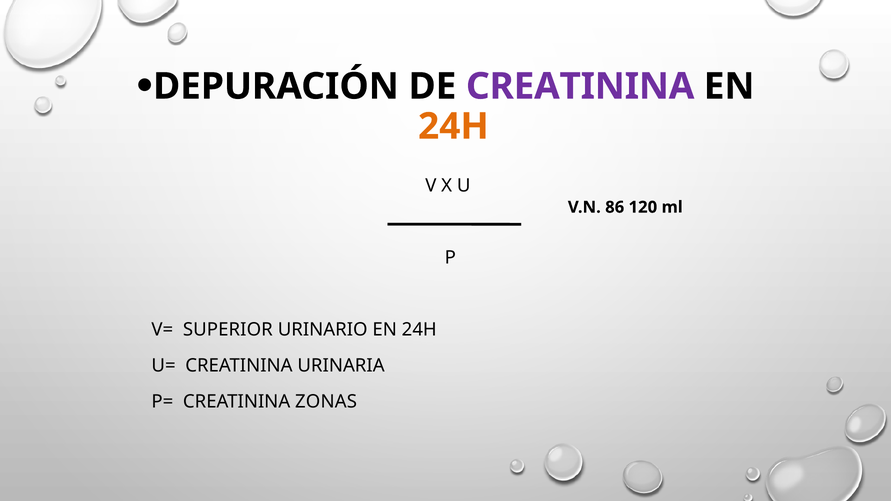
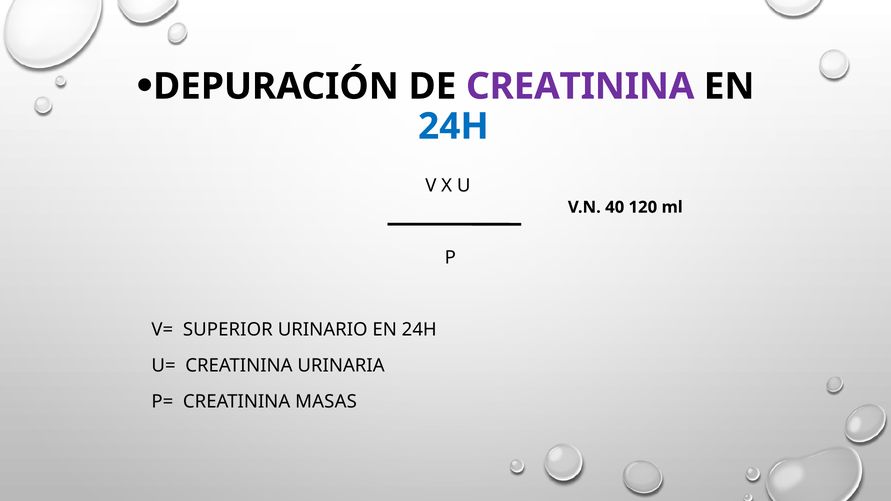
24H at (453, 127) colour: orange -> blue
86: 86 -> 40
ZONAS: ZONAS -> MASAS
